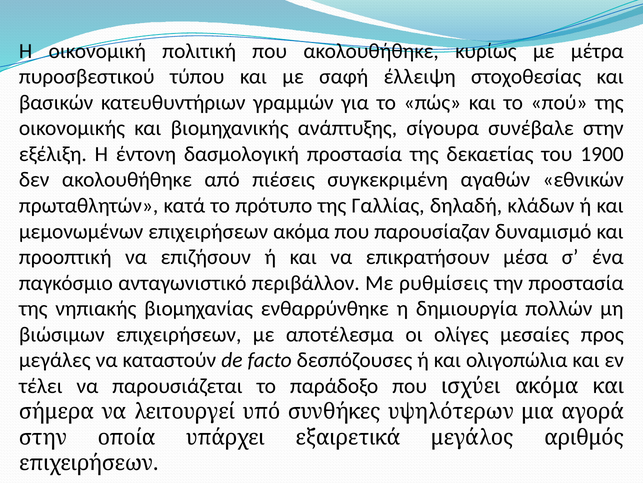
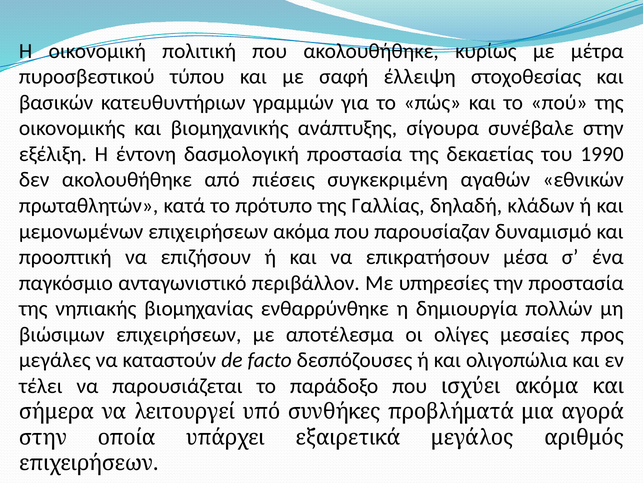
1900: 1900 -> 1990
ρυθμίσεις: ρυθμίσεις -> υπηρεσίες
υψηλότερων: υψηλότερων -> προβλήματά
